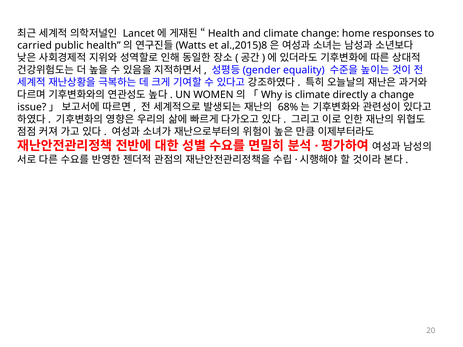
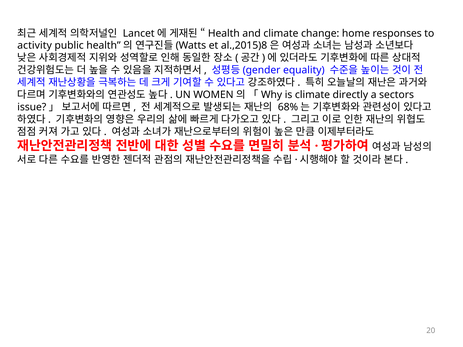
carried: carried -> activity
a change: change -> sectors
